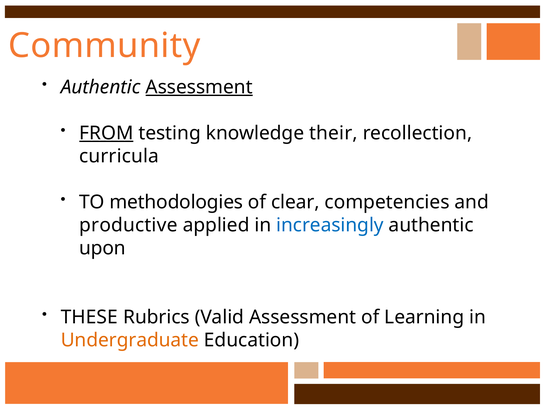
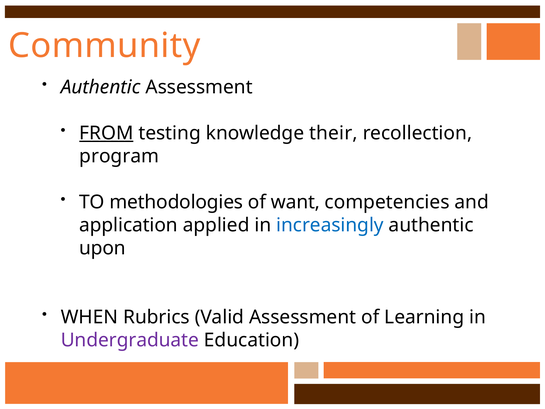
Assessment at (199, 87) underline: present -> none
curricula: curricula -> program
clear: clear -> want
productive: productive -> application
THESE: THESE -> WHEN
Undergraduate colour: orange -> purple
